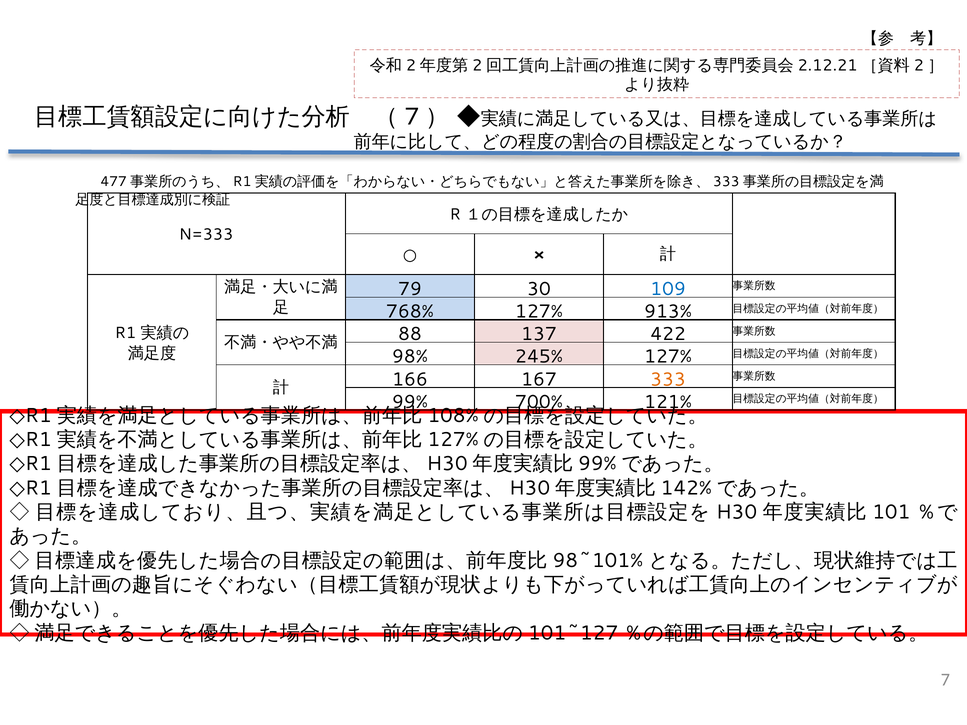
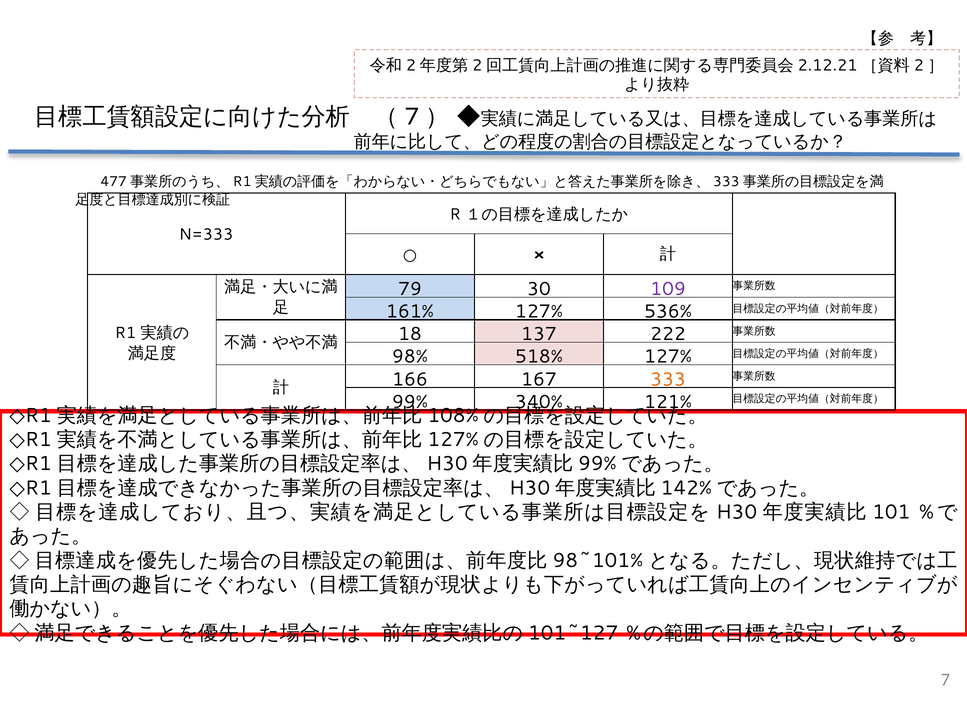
109 colour: blue -> purple
768%: 768% -> 161%
913%: 913% -> 536%
88: 88 -> 18
422: 422 -> 222
245%: 245% -> 518%
700%: 700% -> 340%
